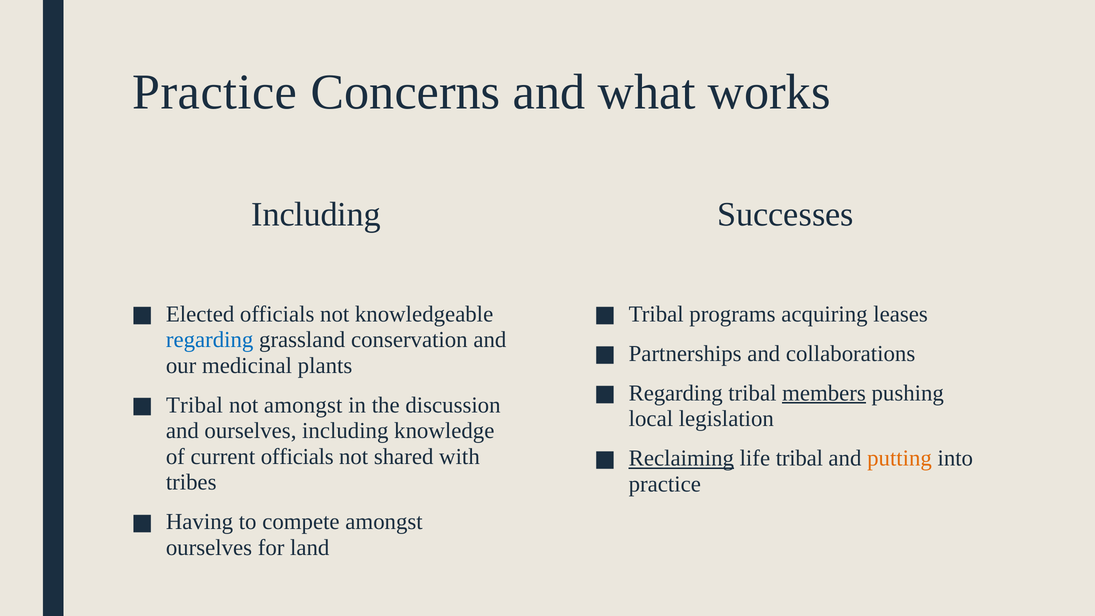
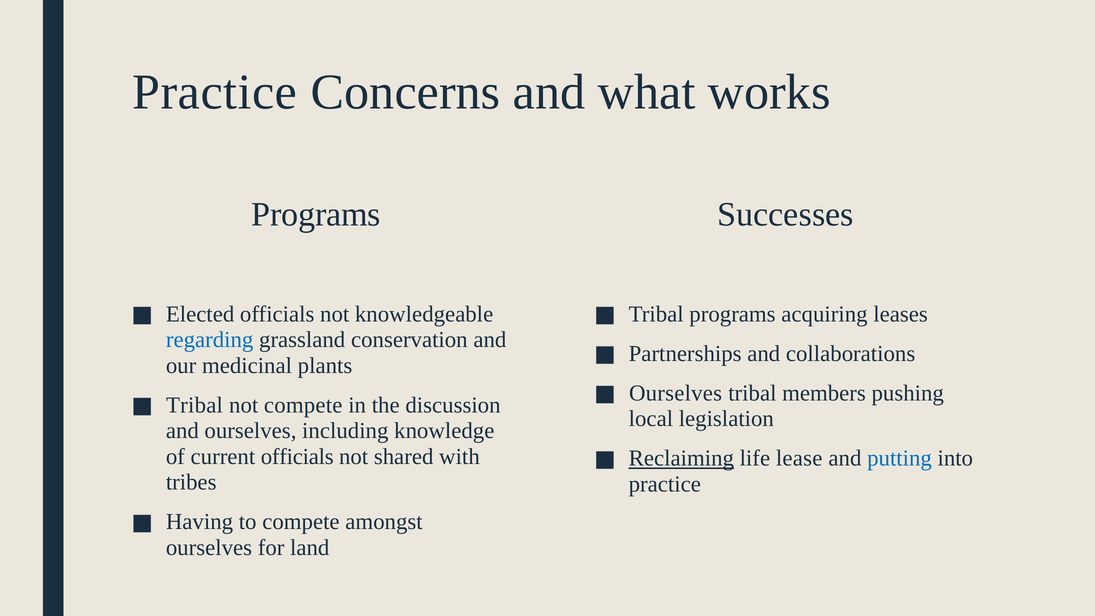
Including at (316, 215): Including -> Programs
Regarding at (676, 393): Regarding -> Ourselves
members underline: present -> none
not amongst: amongst -> compete
life tribal: tribal -> lease
putting colour: orange -> blue
